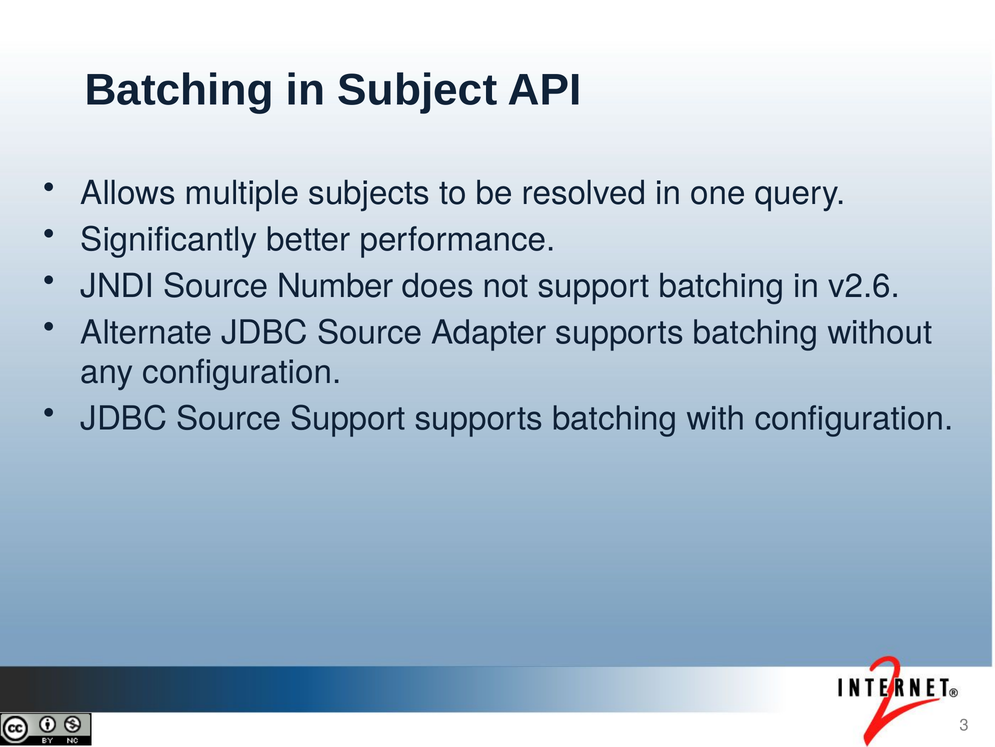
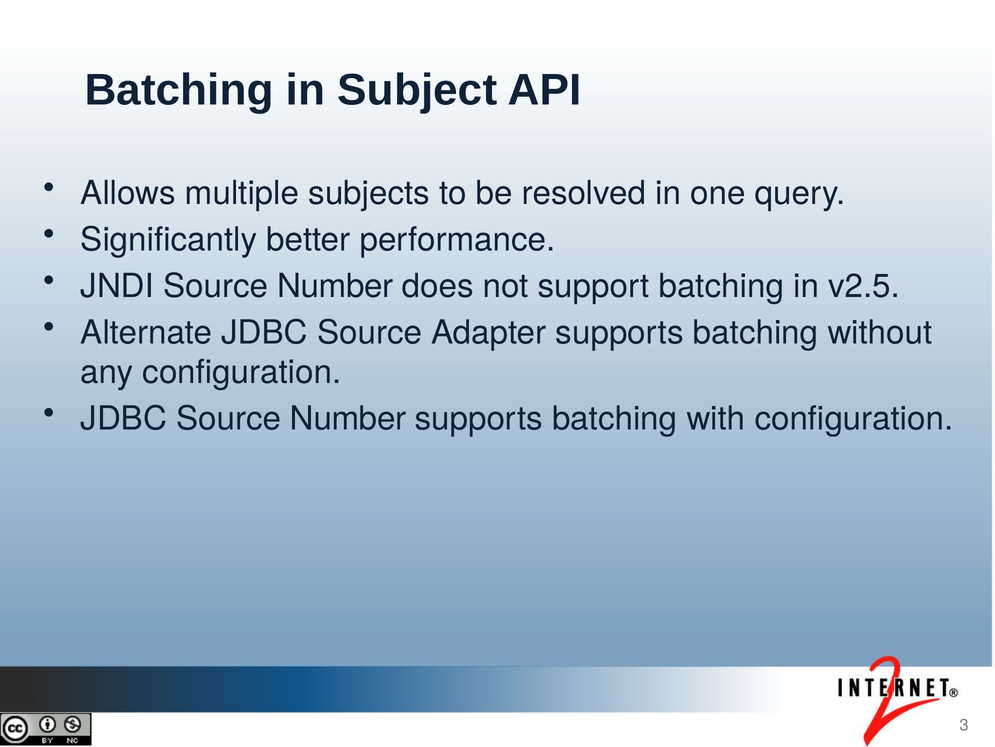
v2.6: v2.6 -> v2.5
JDBC Source Support: Support -> Number
